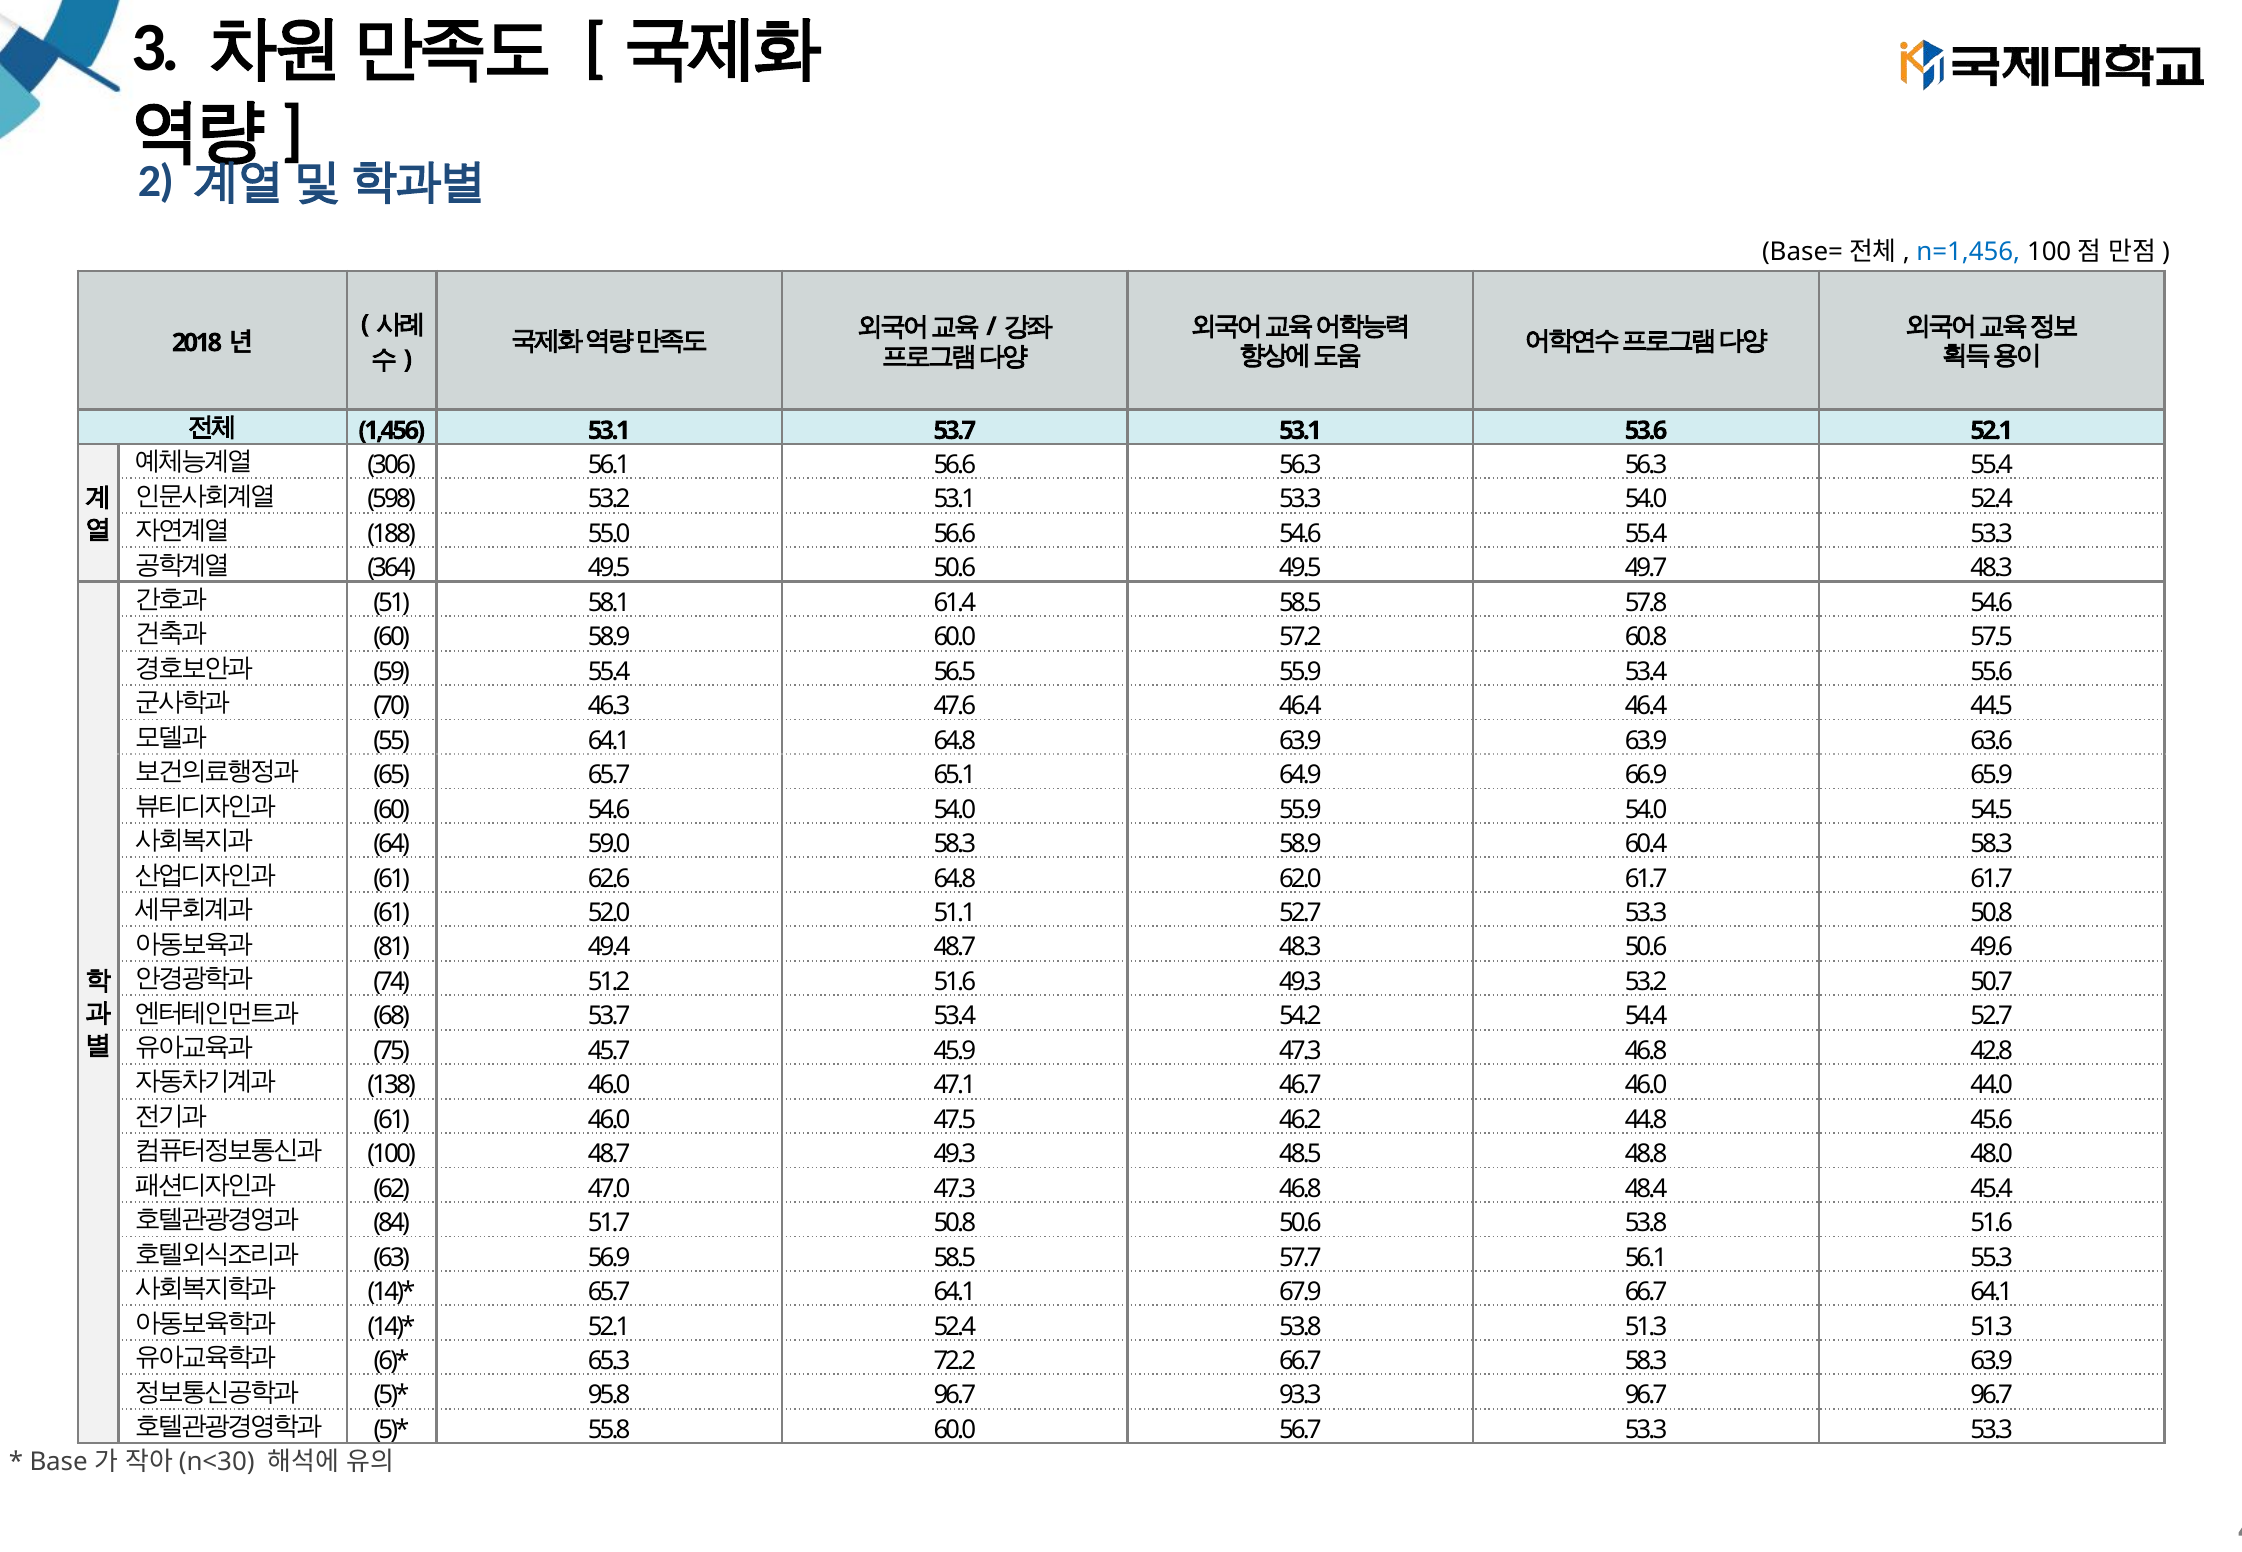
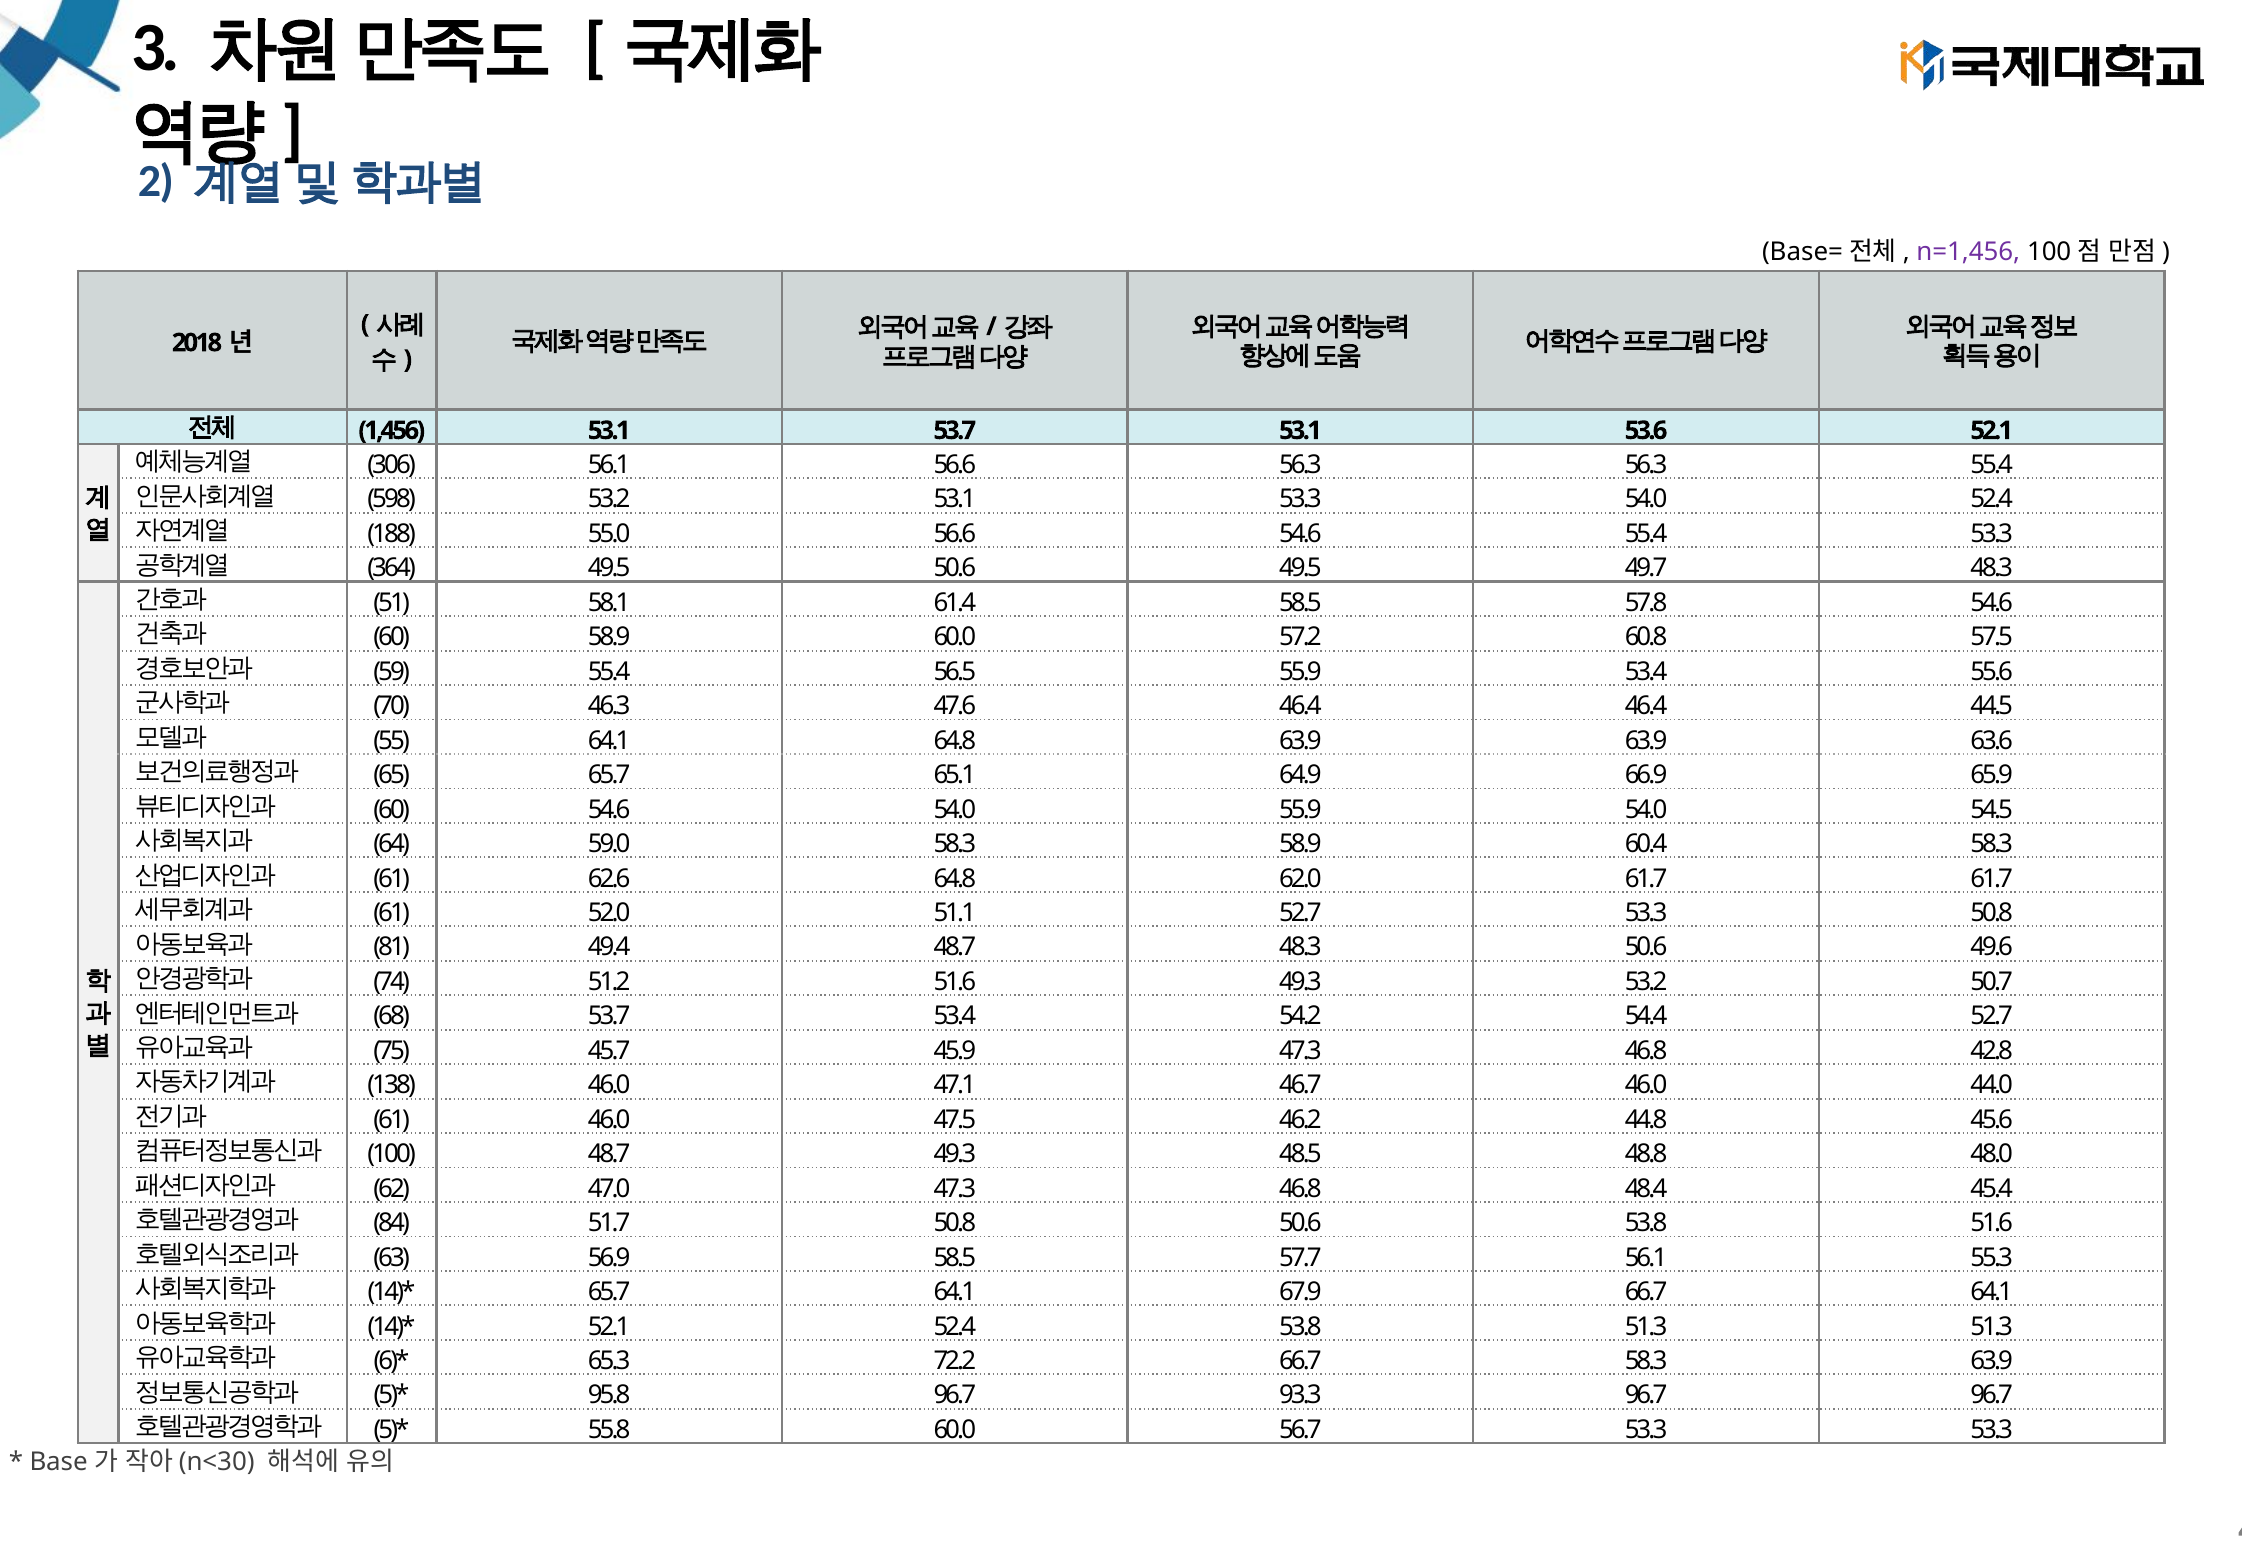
n=1,456 colour: blue -> purple
